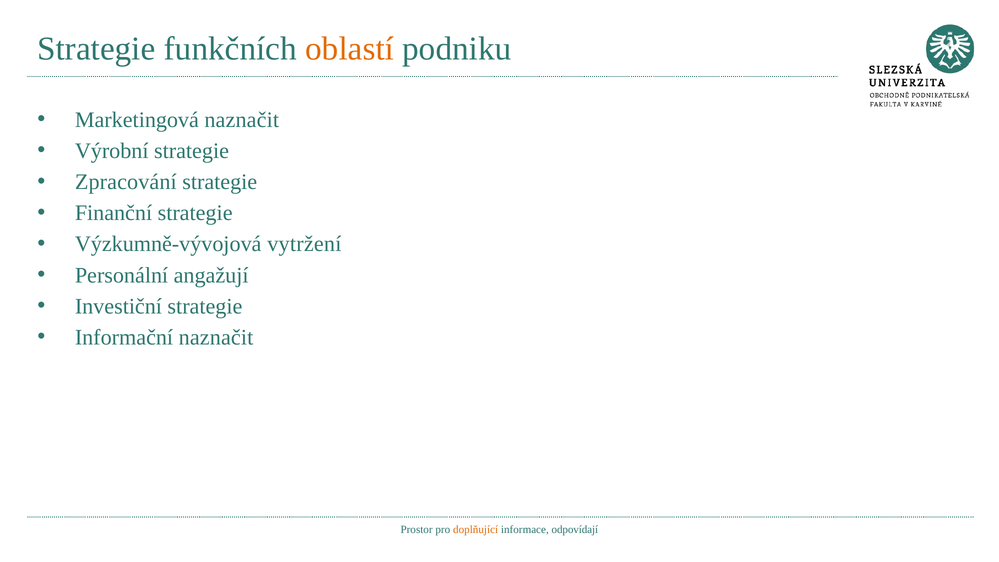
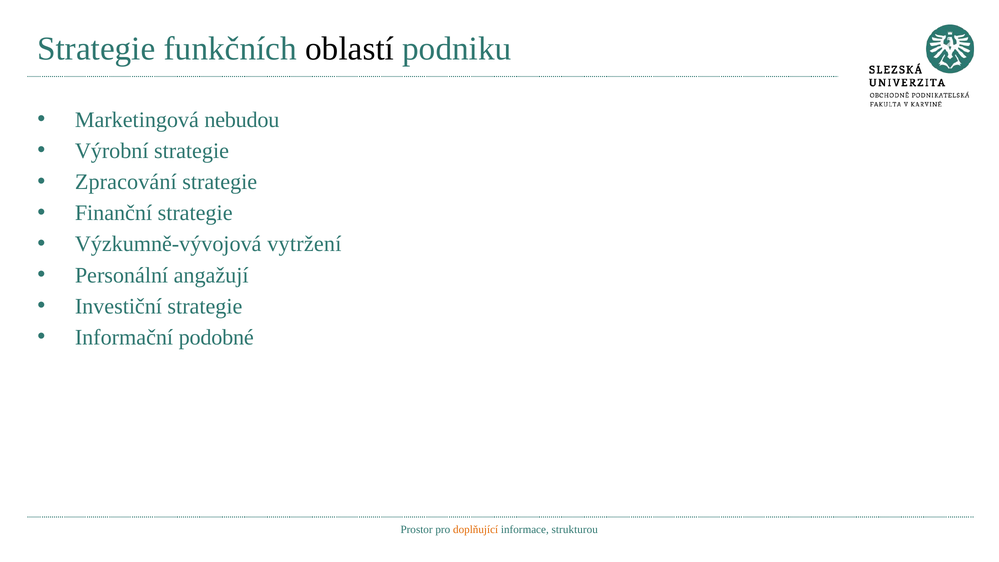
oblastí colour: orange -> black
Marketingová naznačit: naznačit -> nebudou
Informační naznačit: naznačit -> podobné
odpovídají: odpovídají -> strukturou
